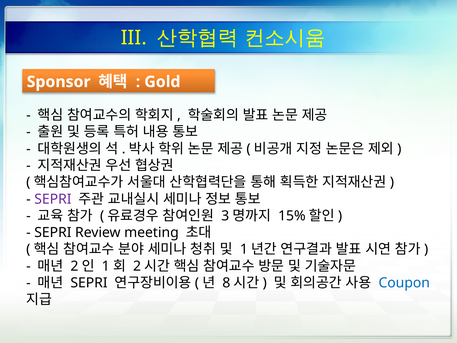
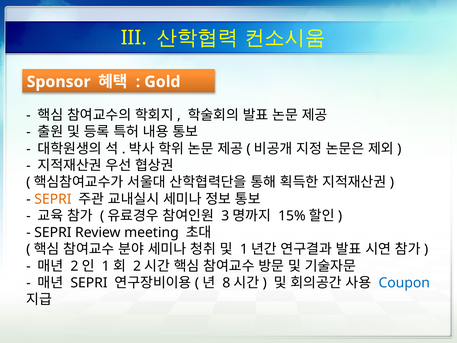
SEPRI at (53, 199) colour: purple -> orange
